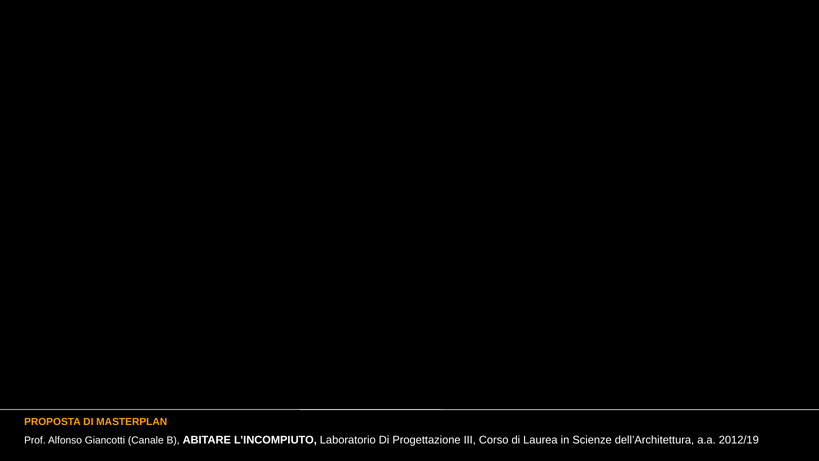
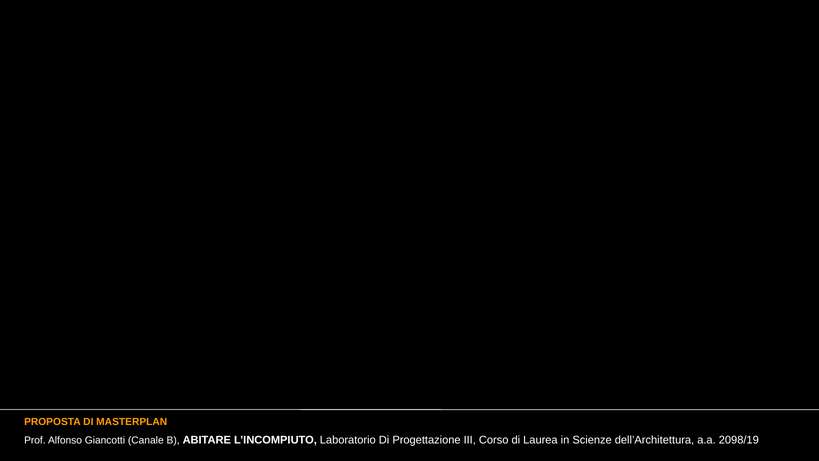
2012/19: 2012/19 -> 2098/19
